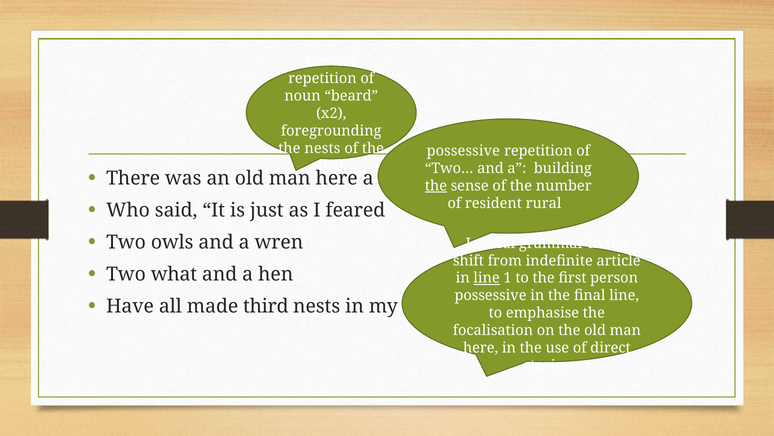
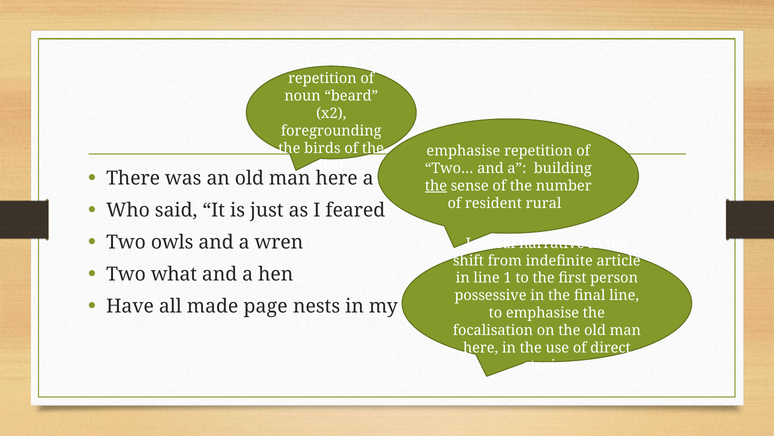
the nests: nests -> birds
possessive at (463, 151): possessive -> emphasise
grammar: grammar -> narrative
line at (487, 278) underline: present -> none
third: third -> page
